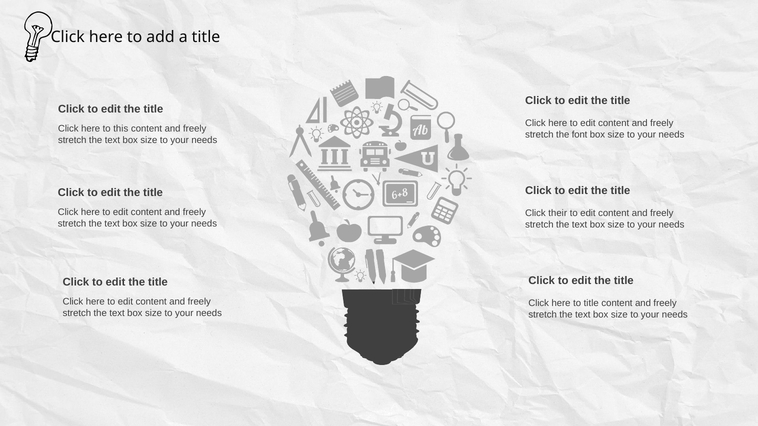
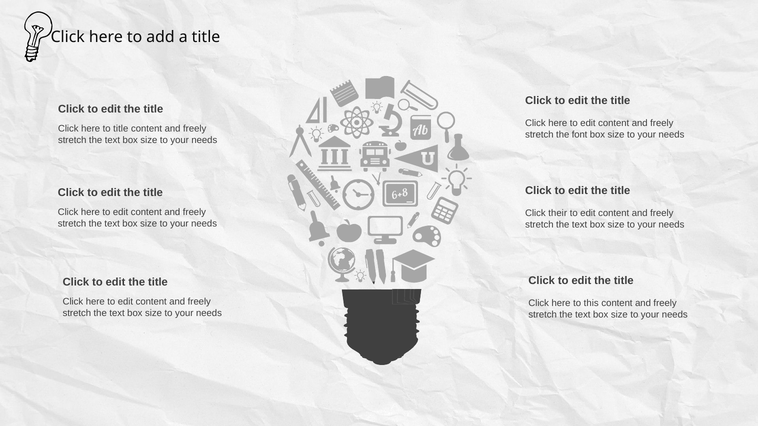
to this: this -> title
to title: title -> this
